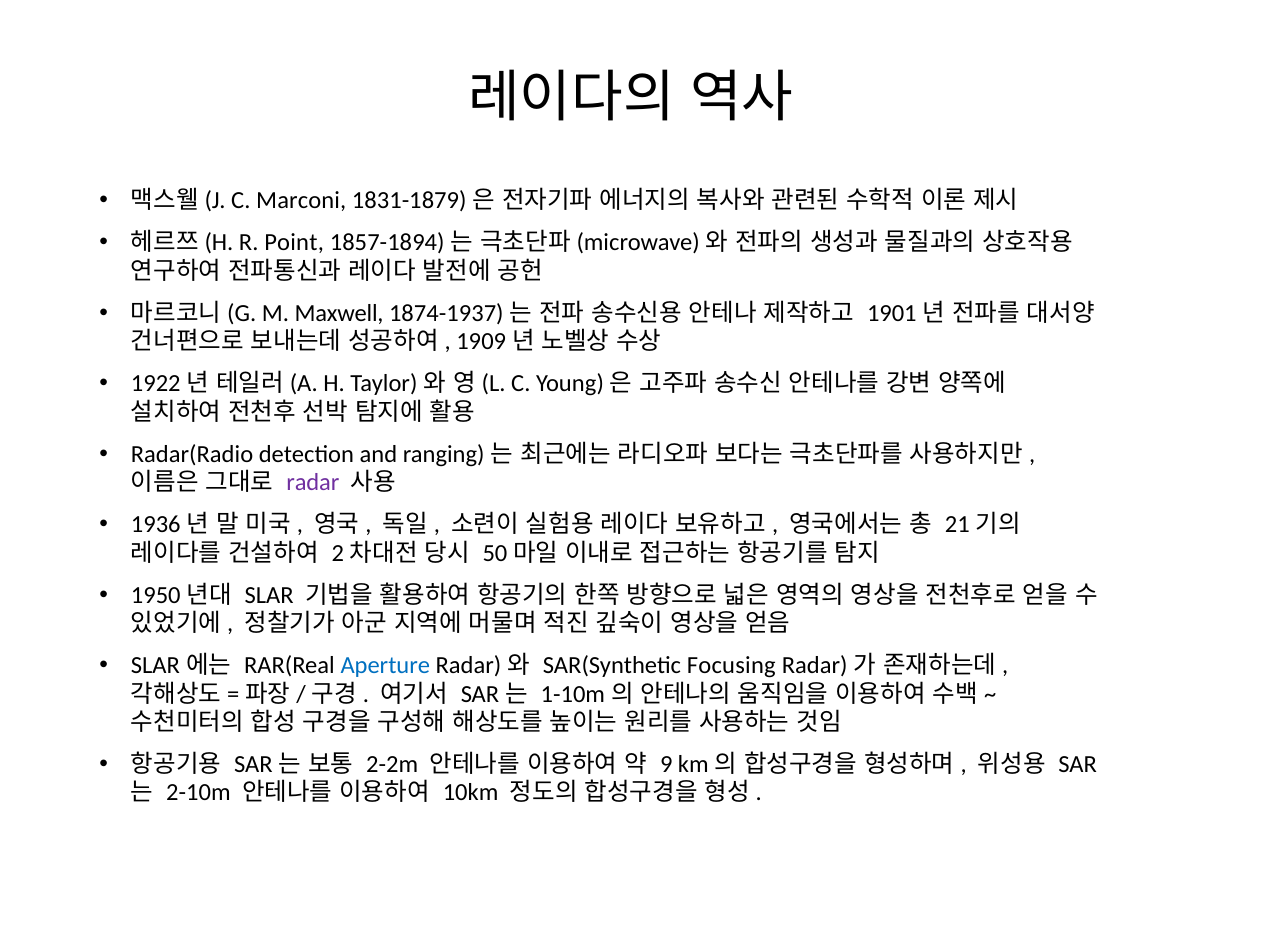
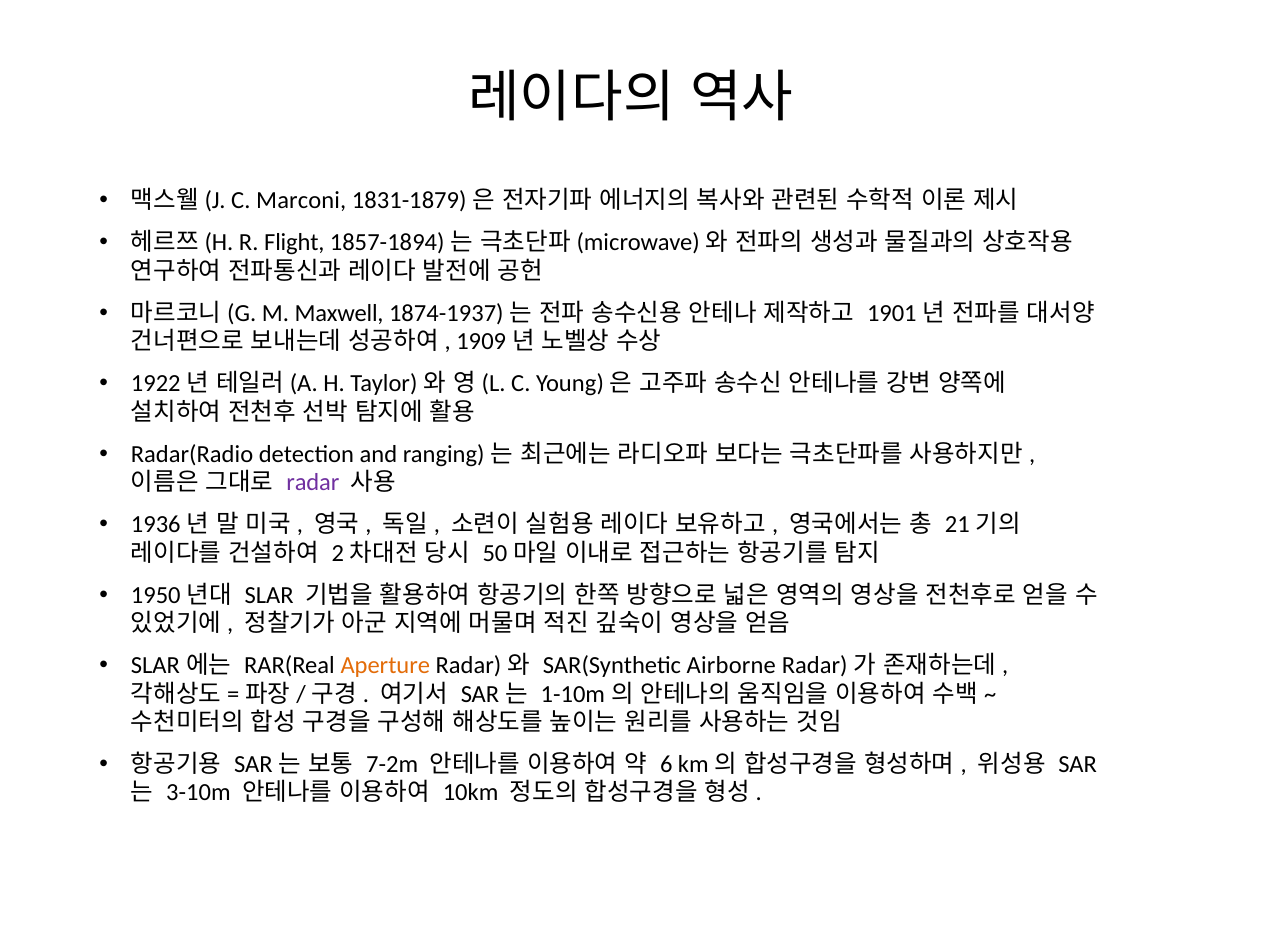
Point: Point -> Flight
Aperture colour: blue -> orange
Focusing: Focusing -> Airborne
2-2m: 2-2m -> 7-2m
9: 9 -> 6
2-10m: 2-10m -> 3-10m
